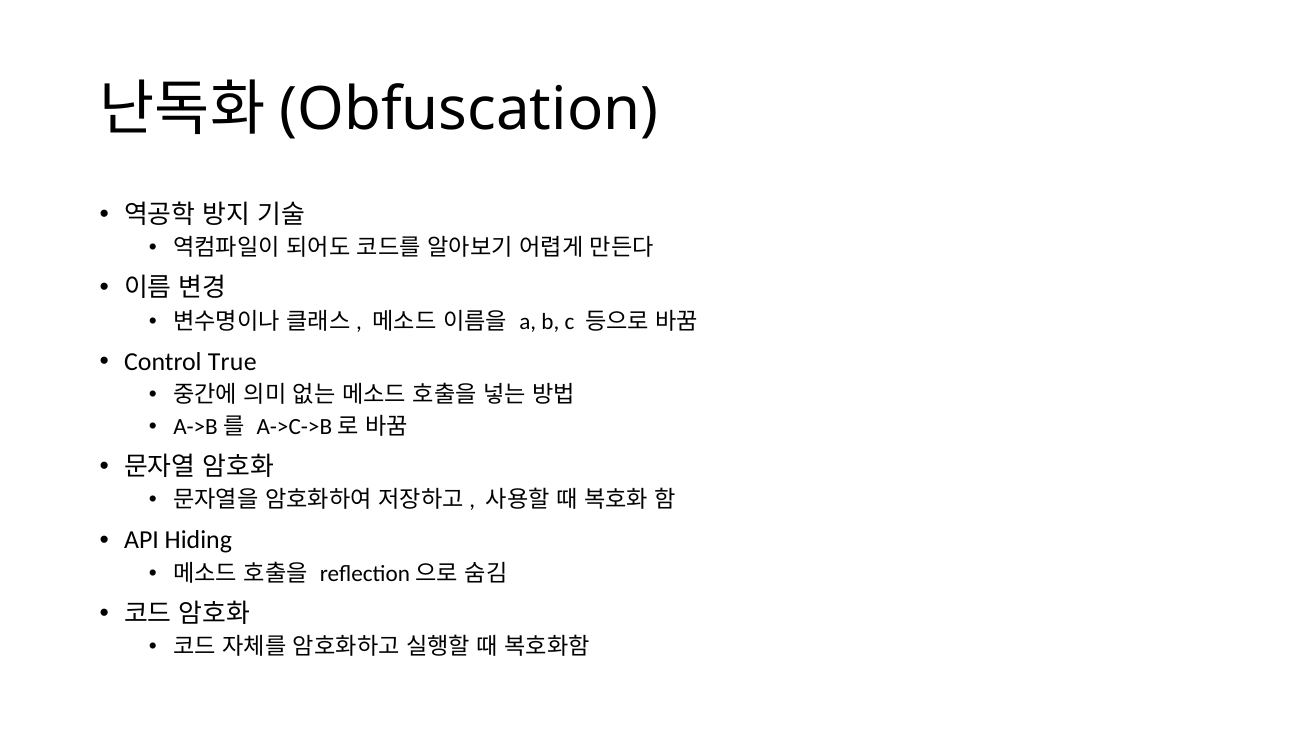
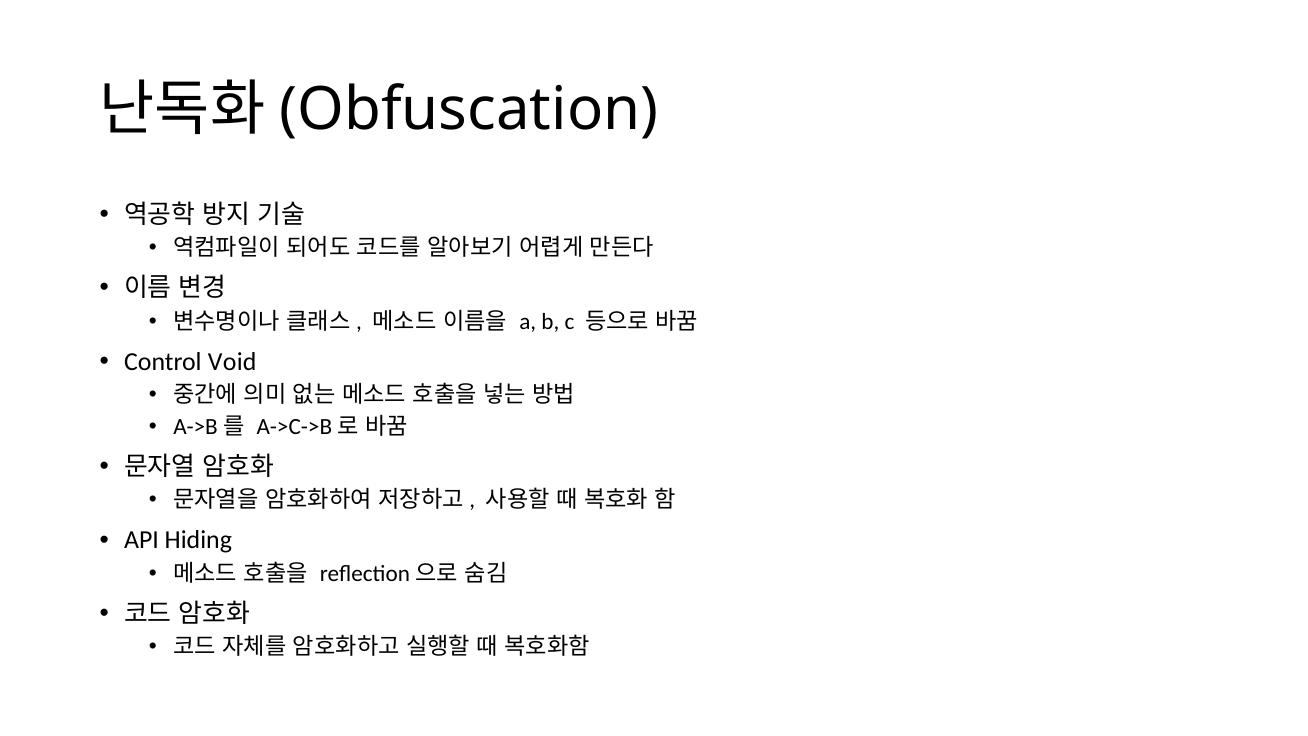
True: True -> Void
